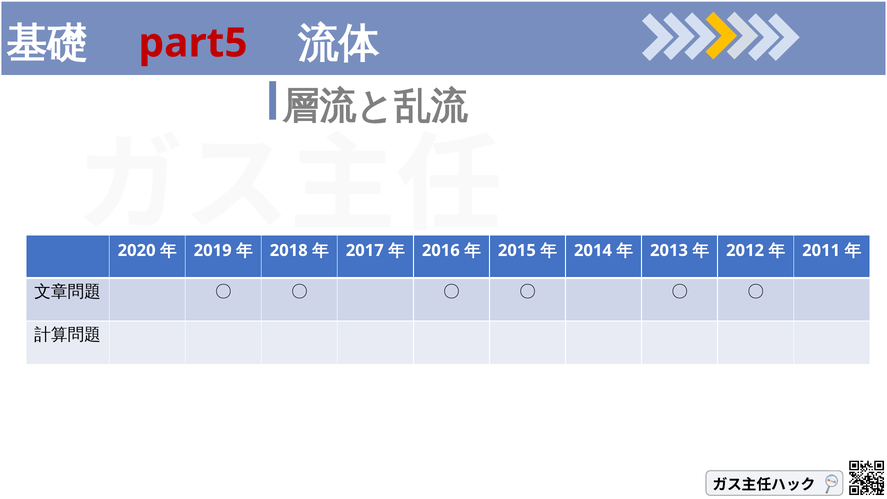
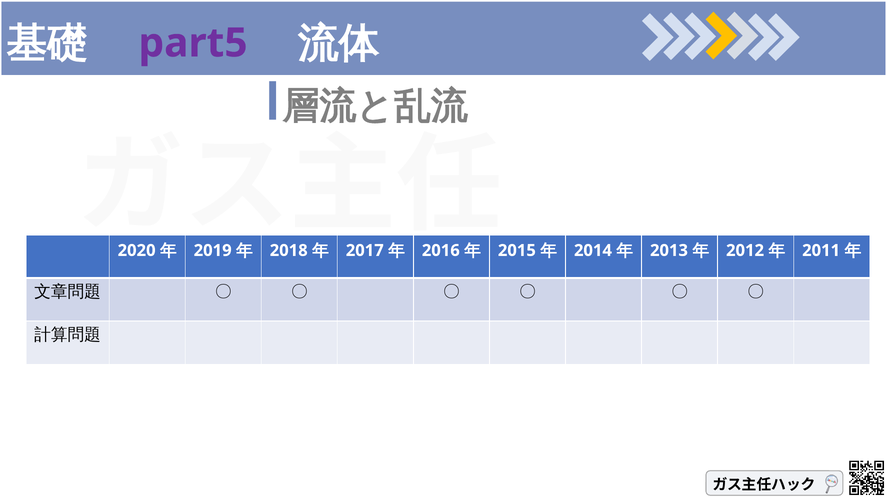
part5 colour: red -> purple
